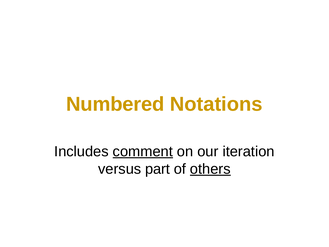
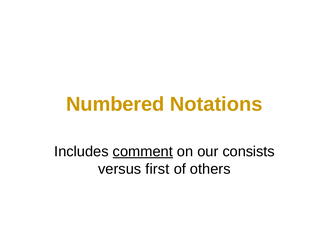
iteration: iteration -> consists
part: part -> first
others underline: present -> none
